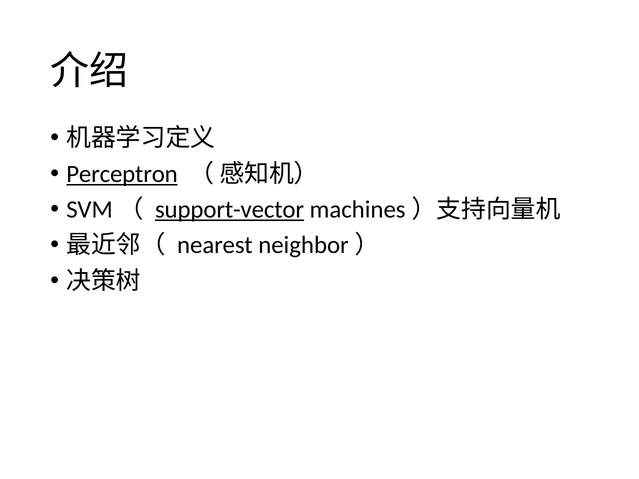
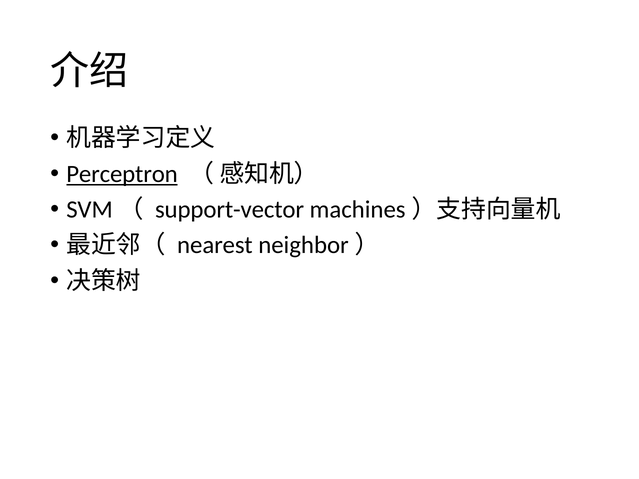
support-vector underline: present -> none
